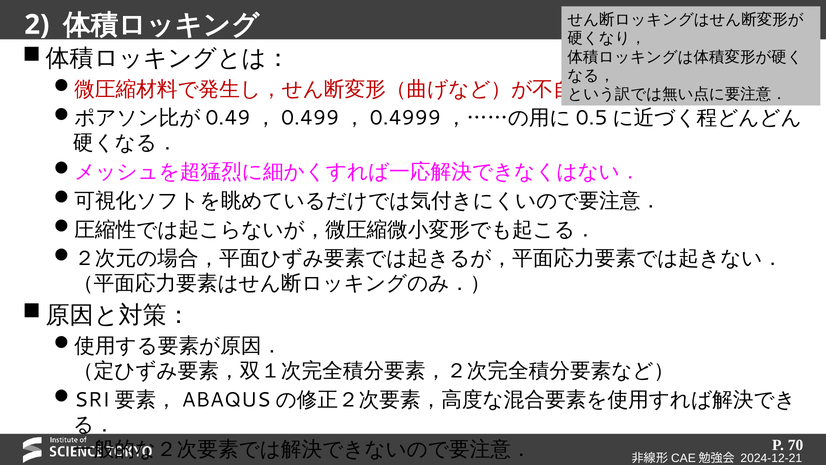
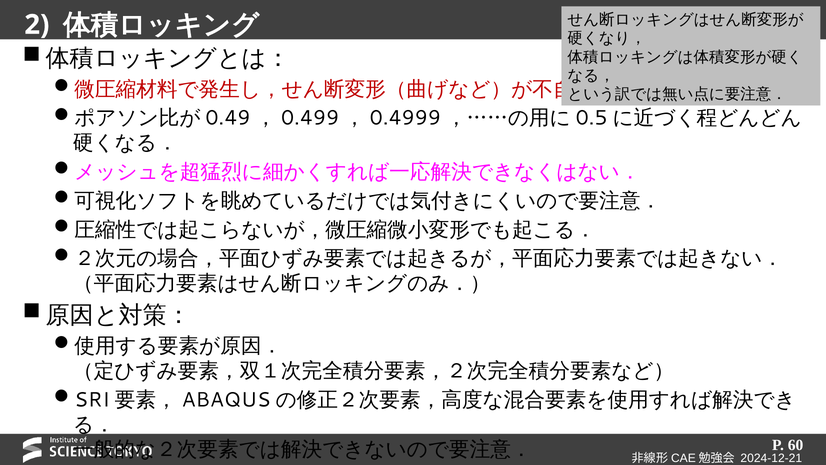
70: 70 -> 60
